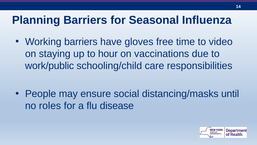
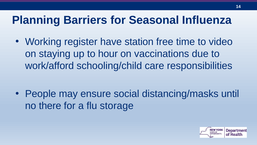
Working barriers: barriers -> register
gloves: gloves -> station
work/public: work/public -> work/afford
roles: roles -> there
disease: disease -> storage
